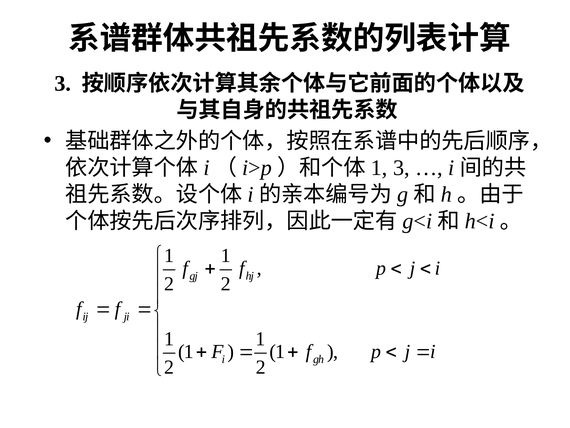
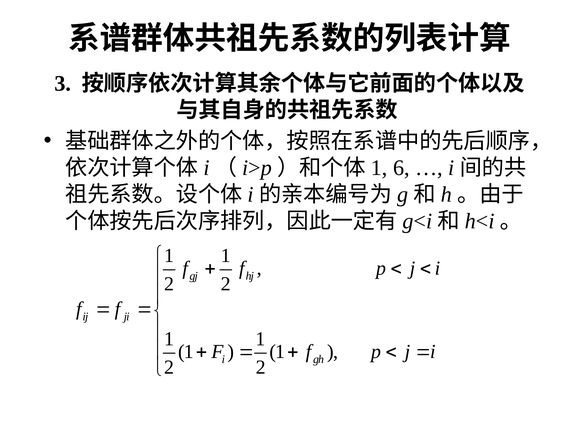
3 at (401, 168): 3 -> 6
